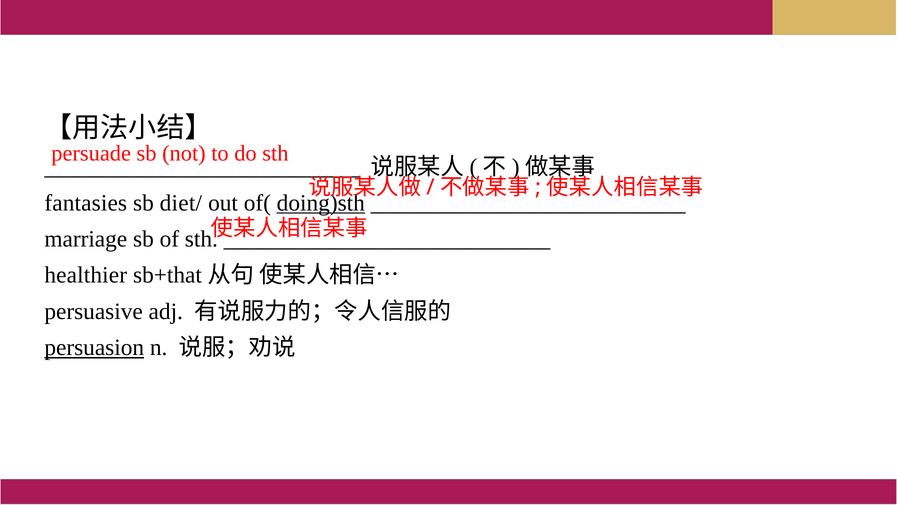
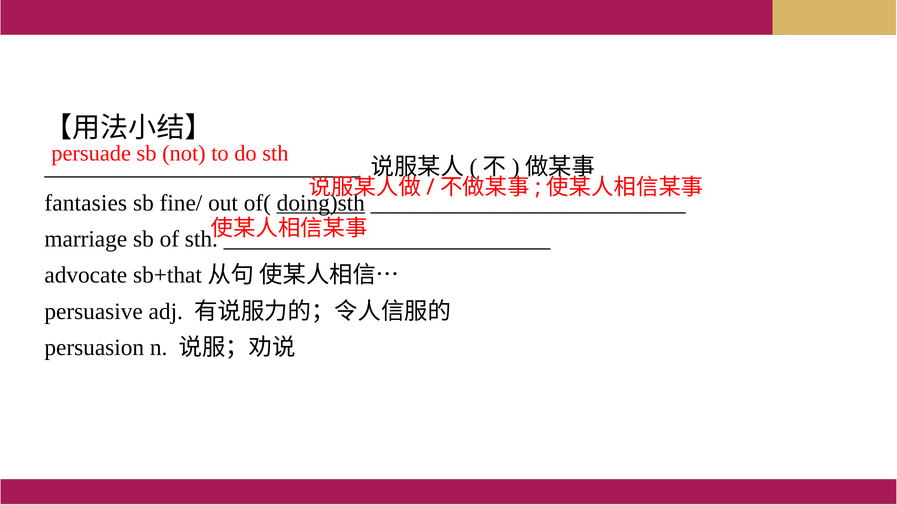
diet/: diet/ -> fine/
healthier: healthier -> advocate
persuasion underline: present -> none
